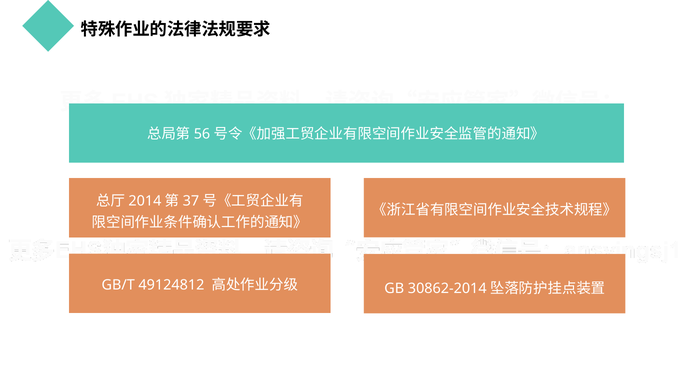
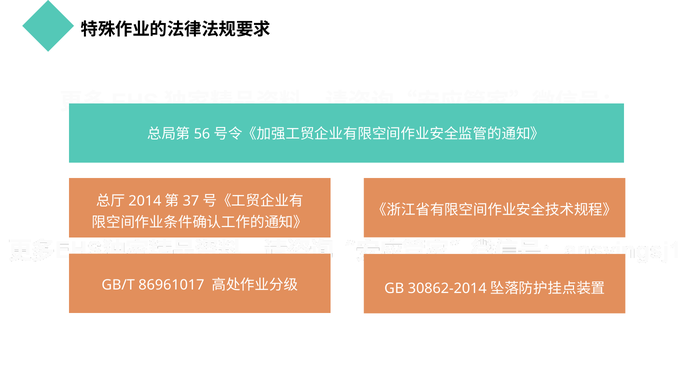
49124812: 49124812 -> 86961017
